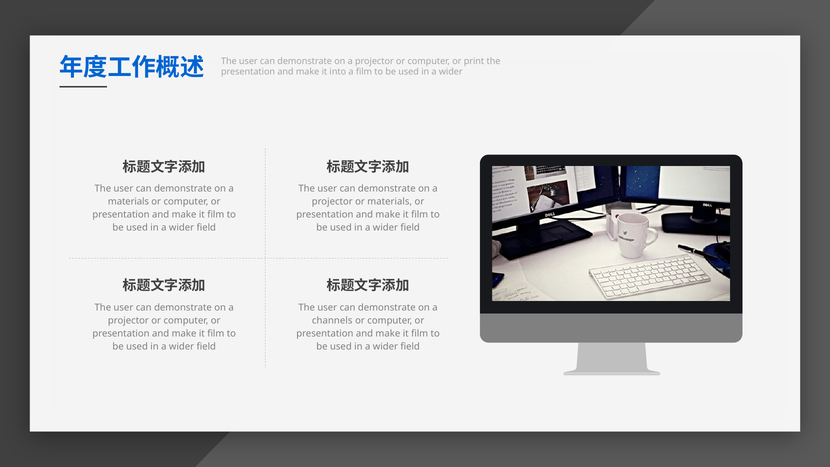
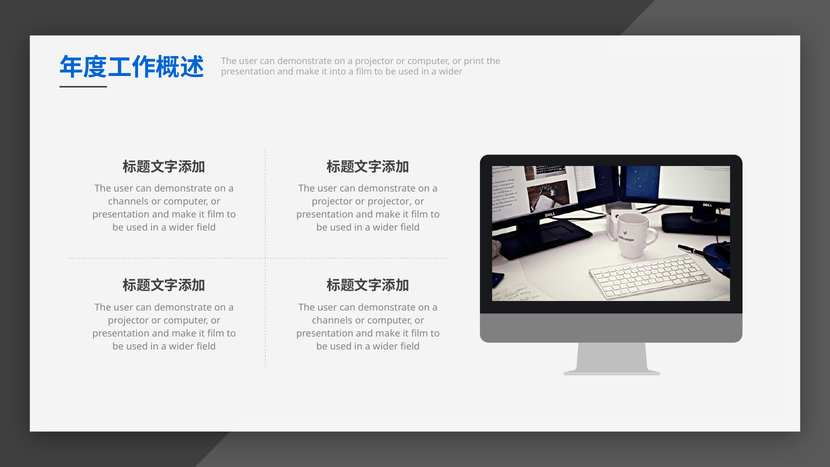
materials at (128, 202): materials -> channels
or materials: materials -> projector
